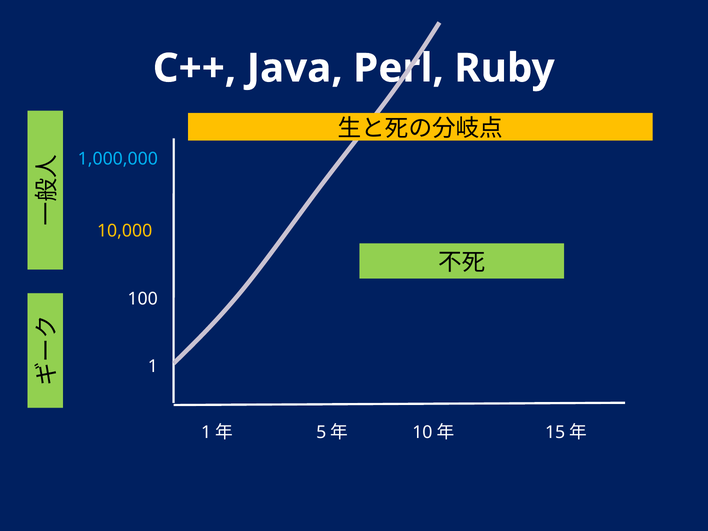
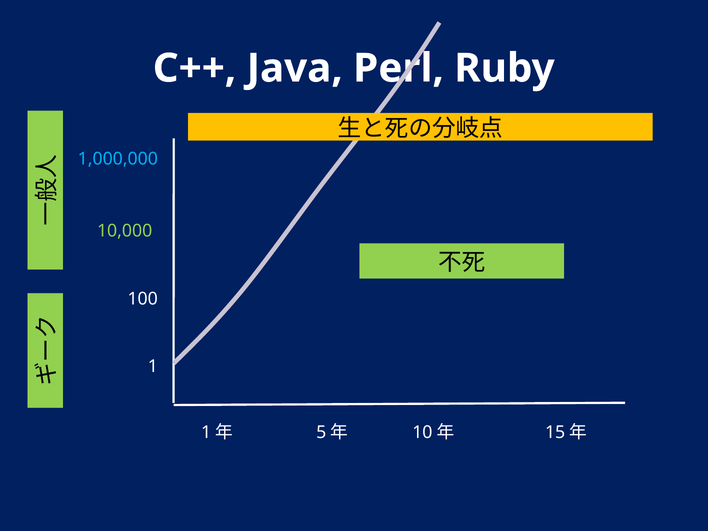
10,000 colour: yellow -> light green
